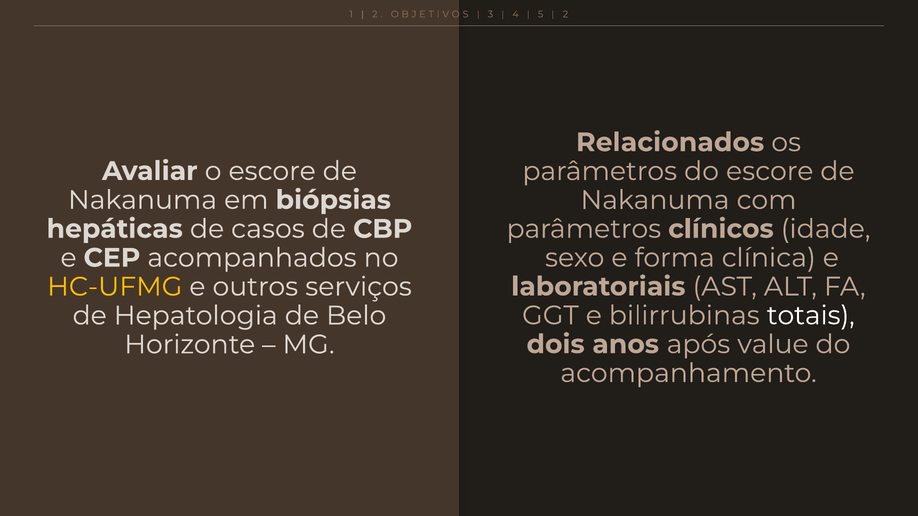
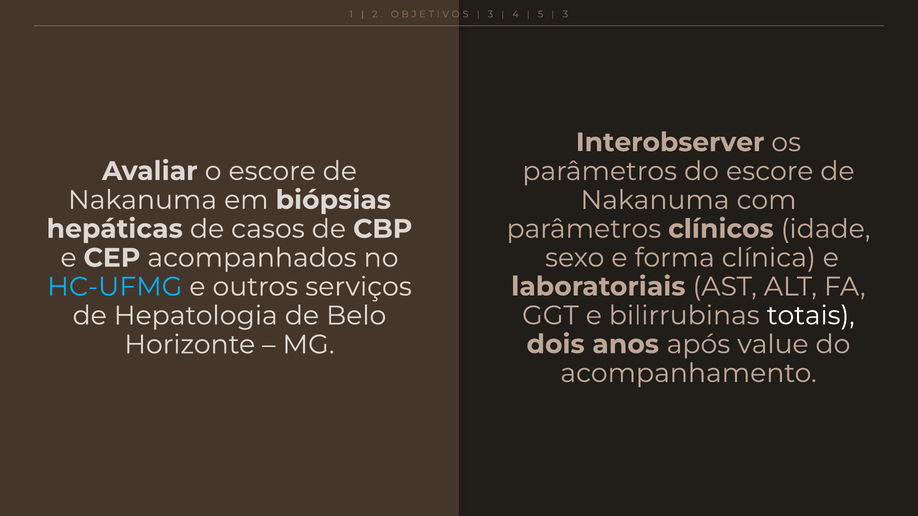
2 at (565, 14): 2 -> 3
Relacionados: Relacionados -> Interobserver
HC-UFMG colour: yellow -> light blue
